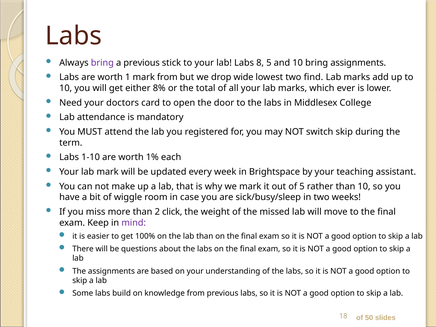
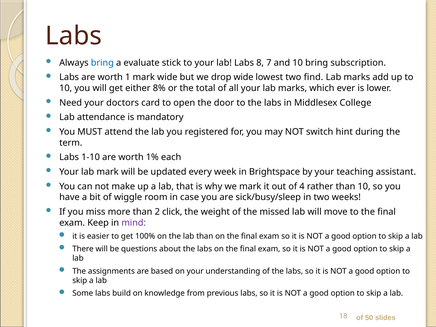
bring at (102, 63) colour: purple -> blue
a previous: previous -> evaluate
8 5: 5 -> 7
bring assignments: assignments -> subscription
mark from: from -> wide
switch skip: skip -> hint
of 5: 5 -> 4
